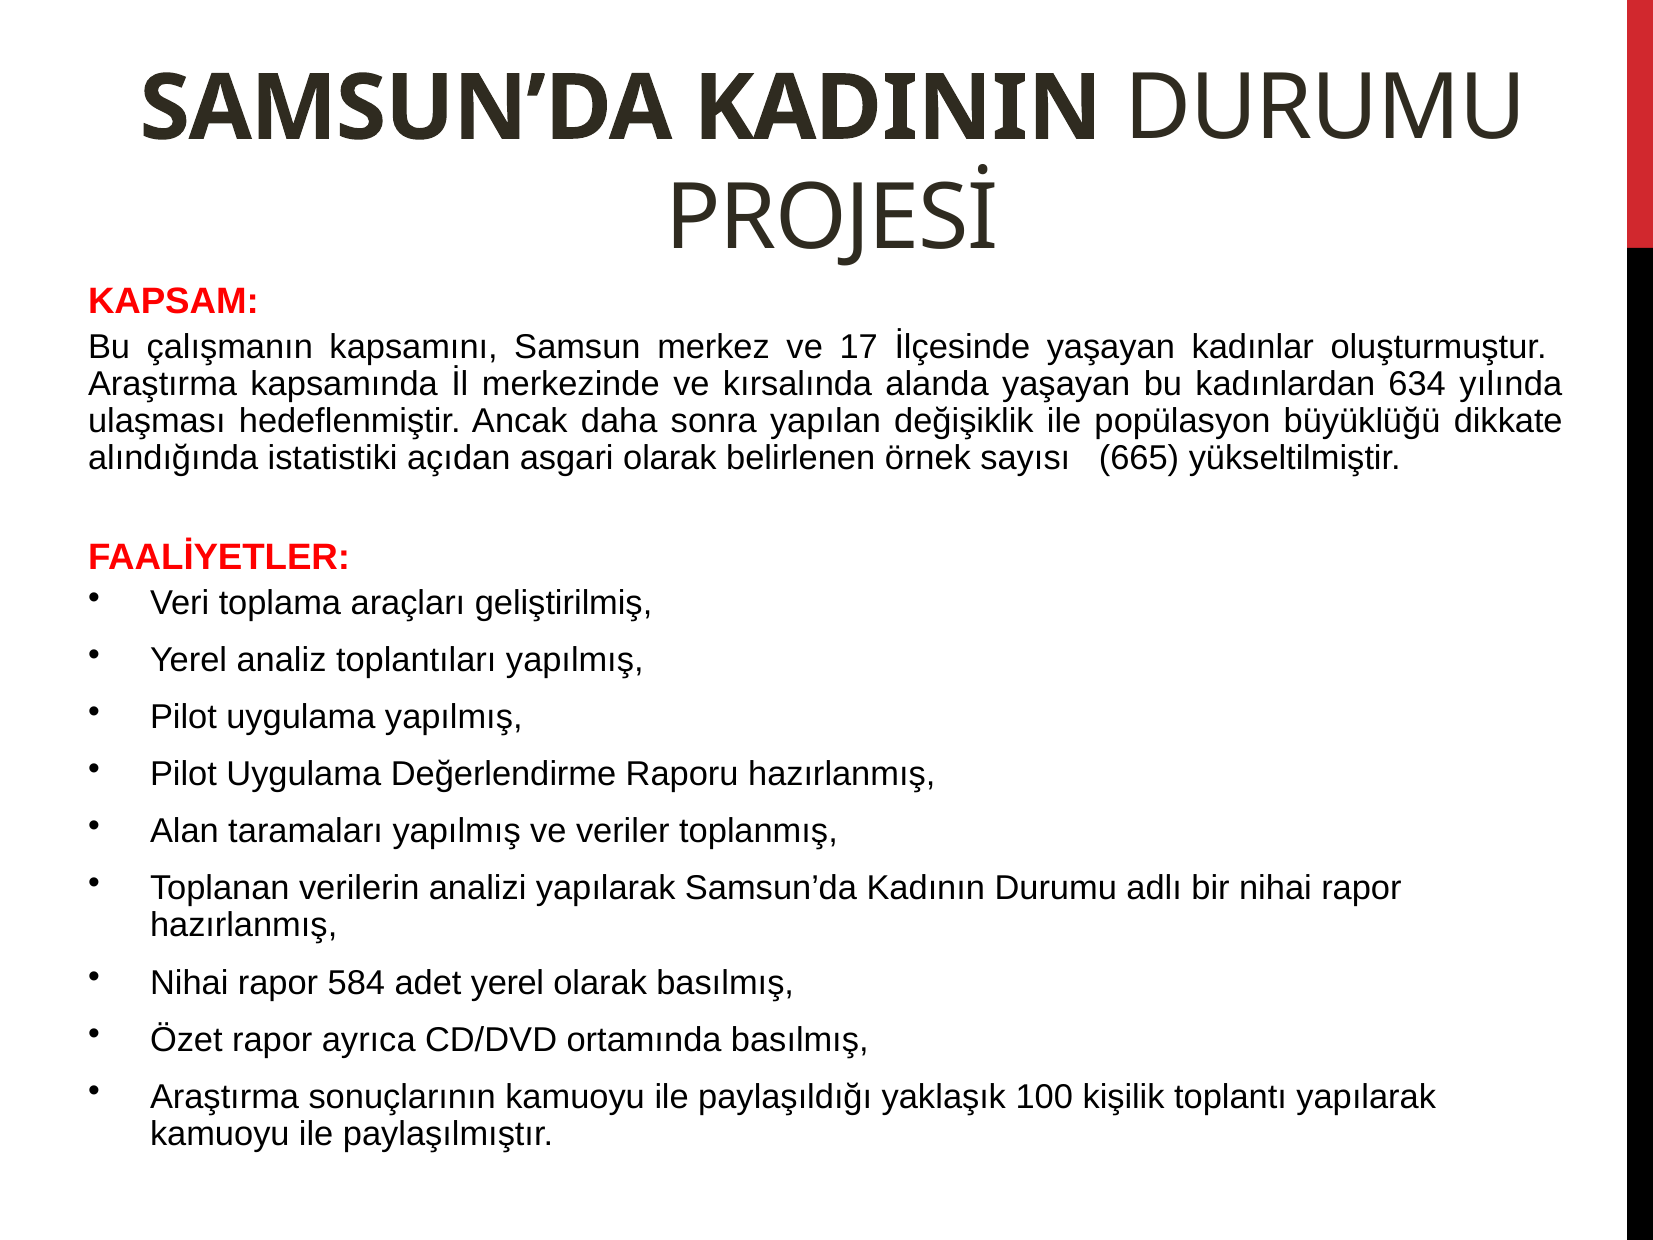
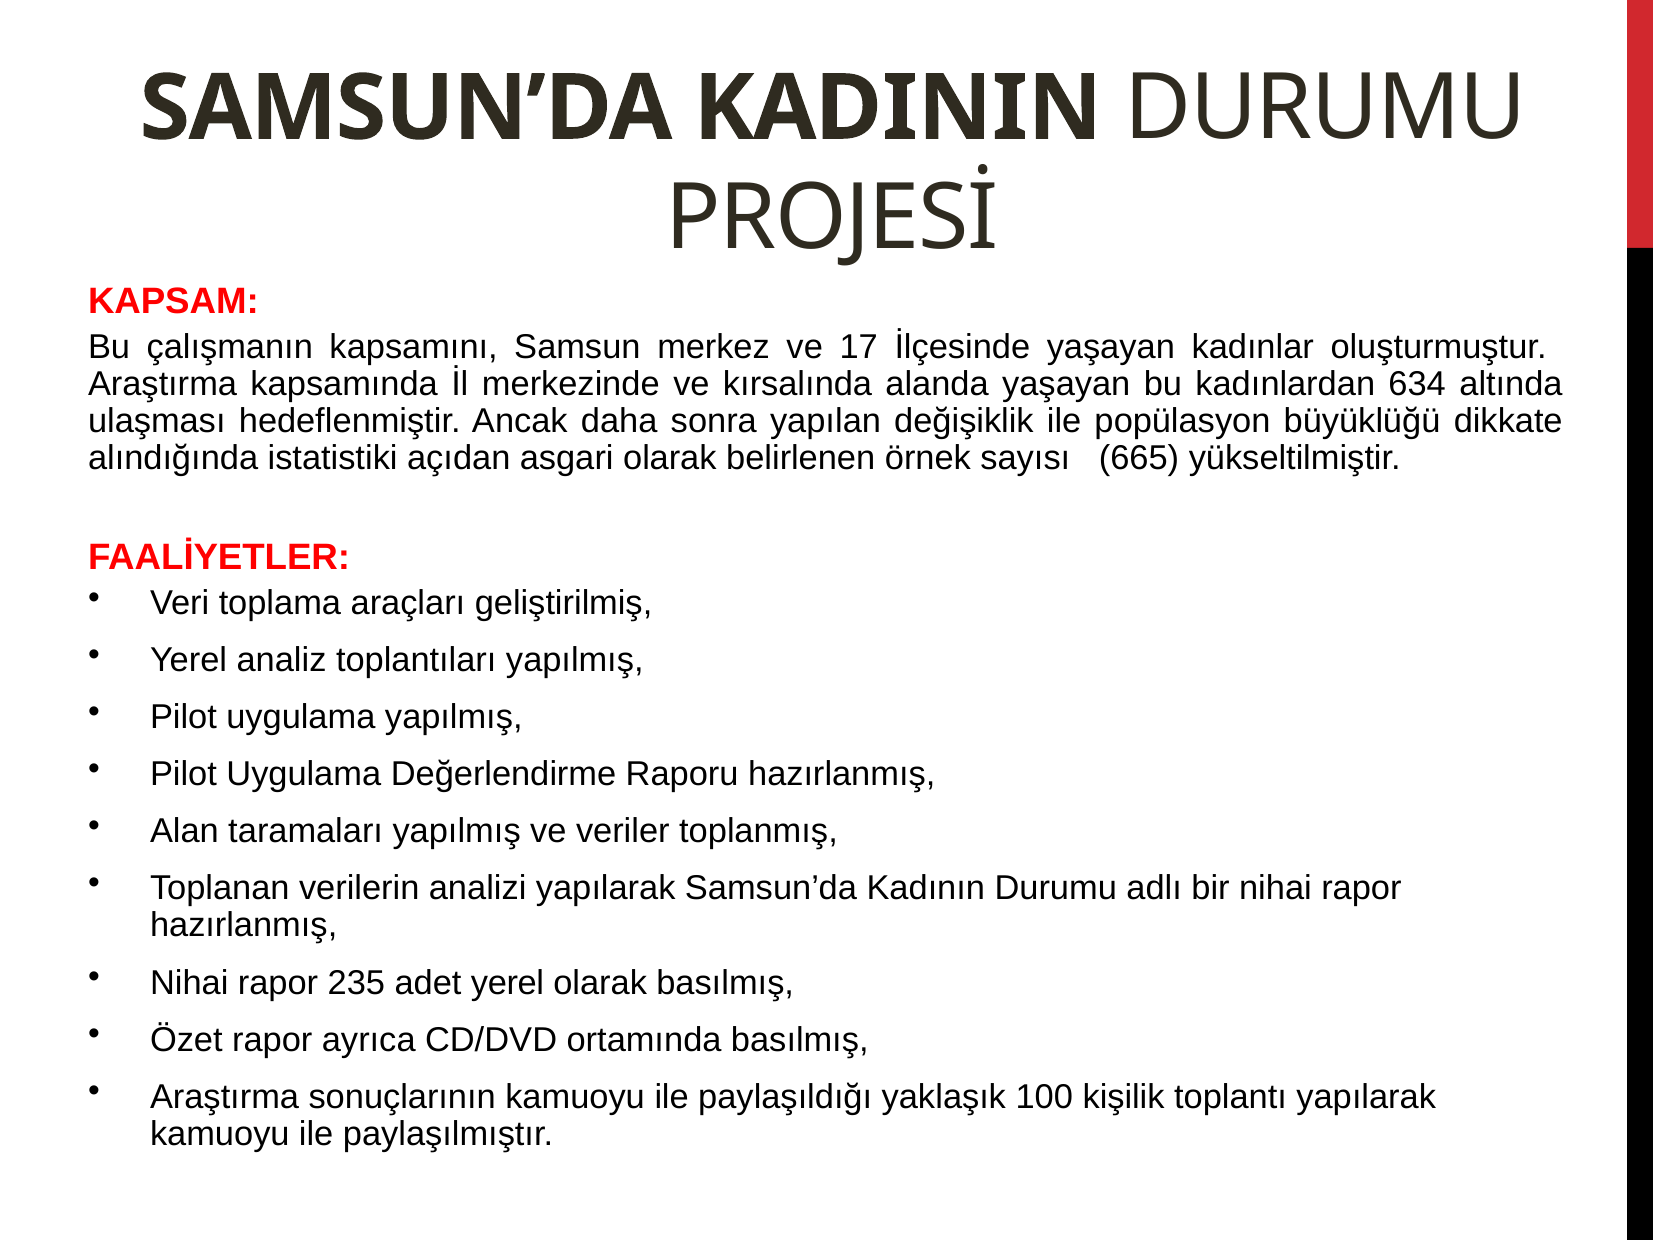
yılında: yılında -> altında
584: 584 -> 235
